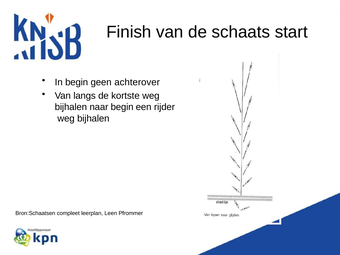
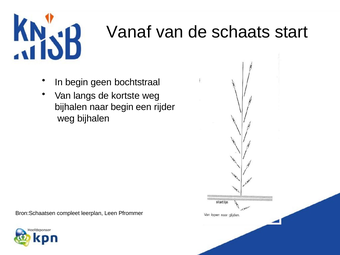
Finish: Finish -> Vanaf
achterover: achterover -> bochtstraal
